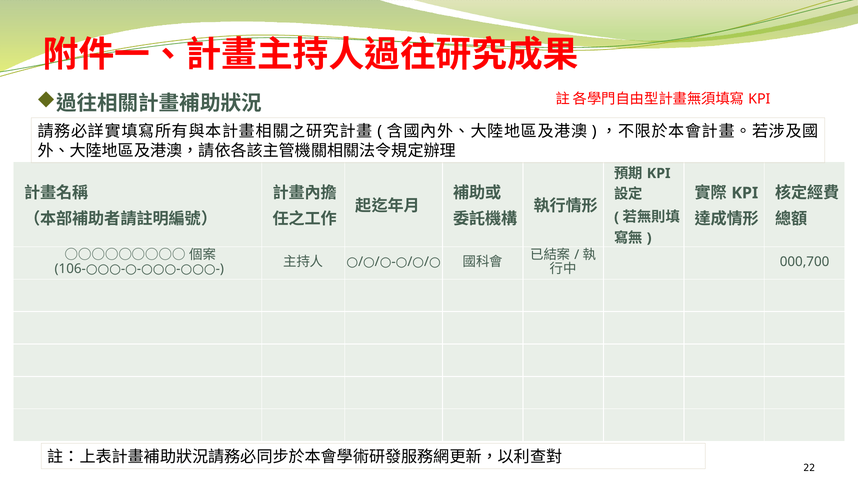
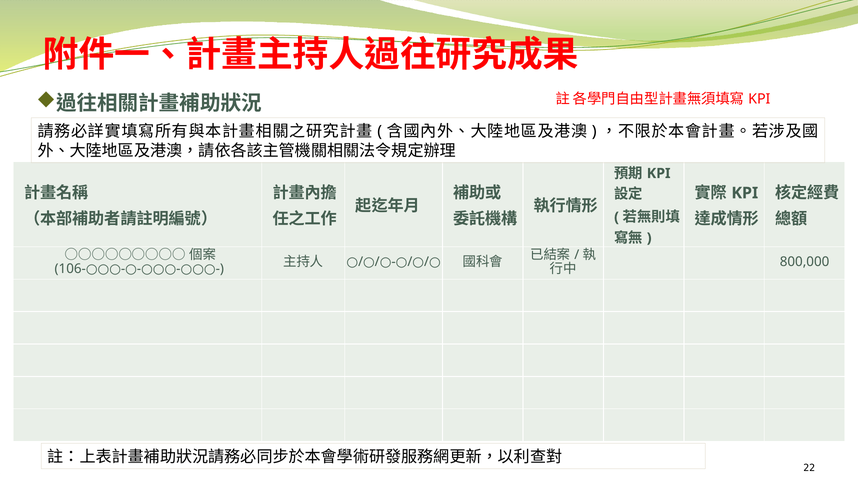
000,700: 000,700 -> 800,000
